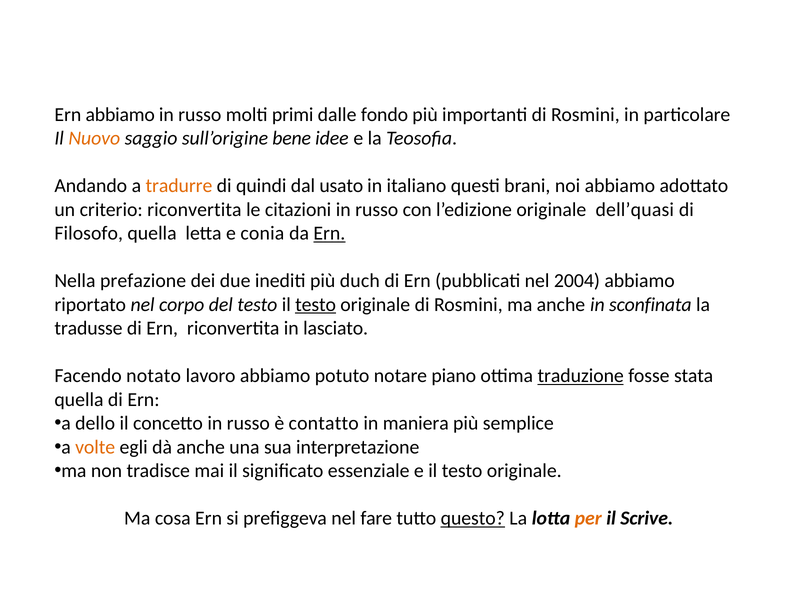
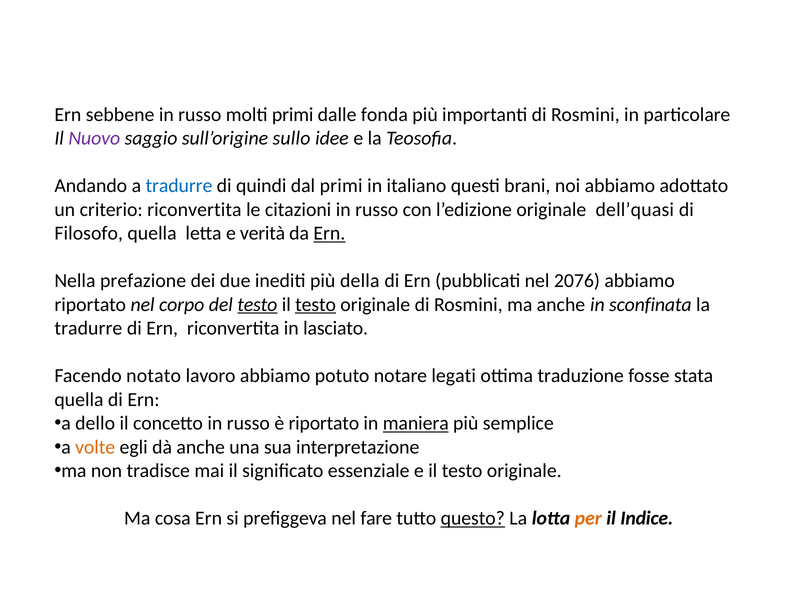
Ern abbiamo: abbiamo -> sebbene
fondo: fondo -> fonda
Nuovo colour: orange -> purple
bene: bene -> sullo
tradurre at (179, 186) colour: orange -> blue
dal usato: usato -> primi
conia: conia -> verità
duch: duch -> della
2004: 2004 -> 2076
testo at (257, 304) underline: none -> present
tradusse at (88, 328): tradusse -> tradurre
piano: piano -> legati
traduzione underline: present -> none
è contatto: contatto -> riportato
maniera underline: none -> present
Scrive: Scrive -> Indice
